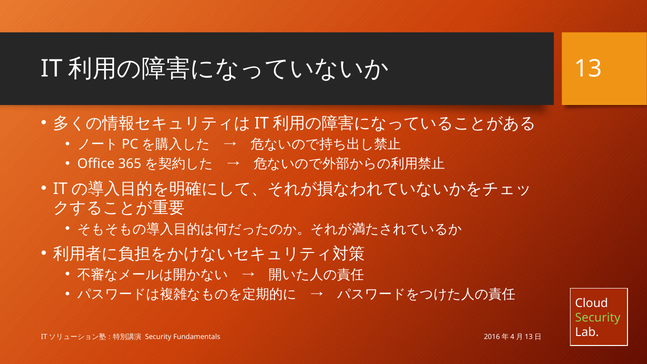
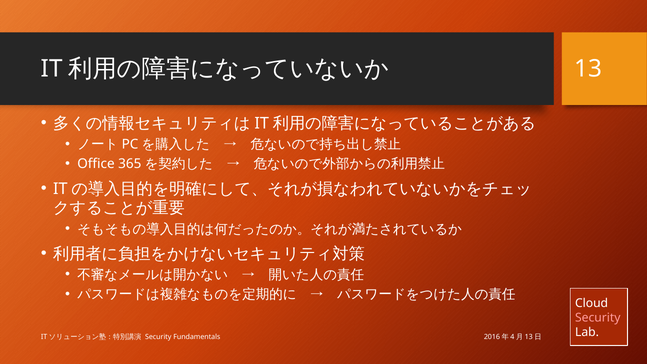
Security at (598, 318) colour: light green -> pink
